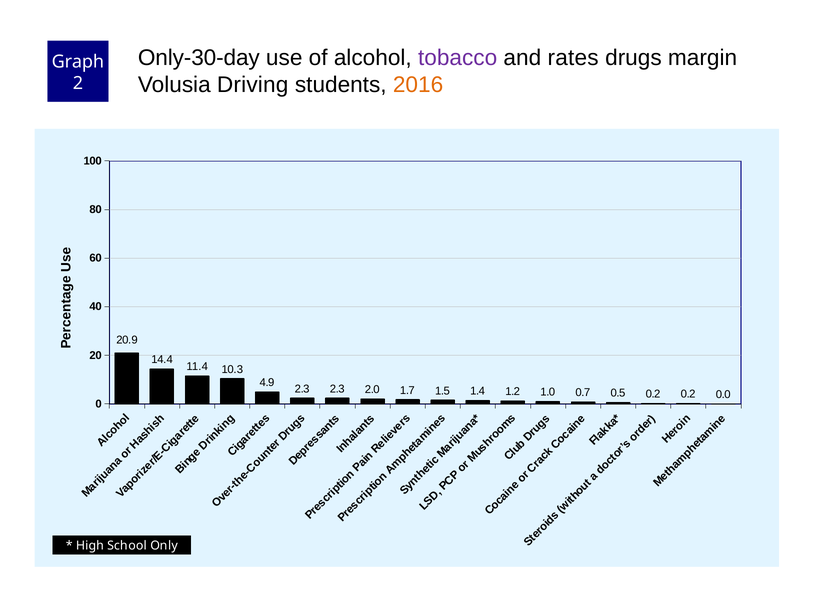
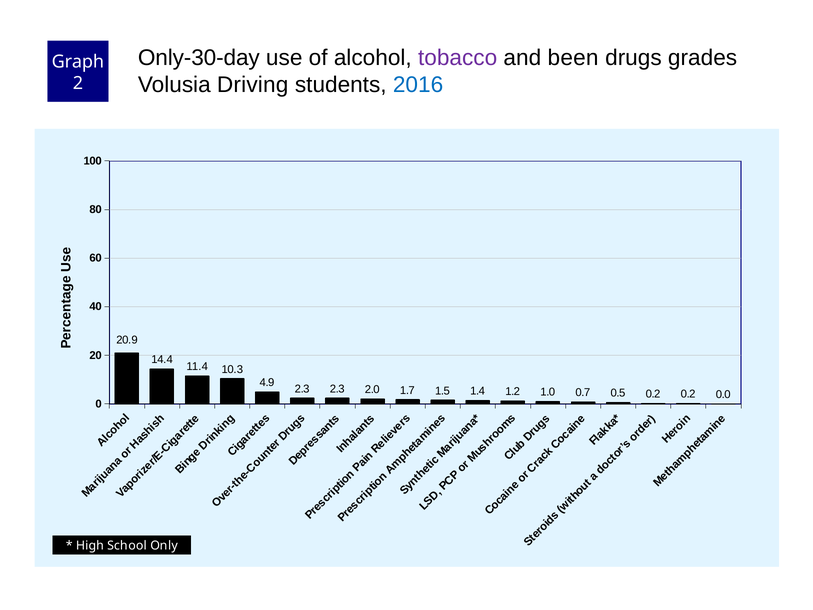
rates: rates -> been
margin: margin -> grades
2016 colour: orange -> blue
